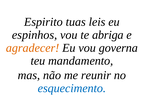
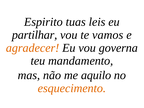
espinhos: espinhos -> partilhar
abriga: abriga -> vamos
reunir: reunir -> aquilo
esquecimento colour: blue -> orange
